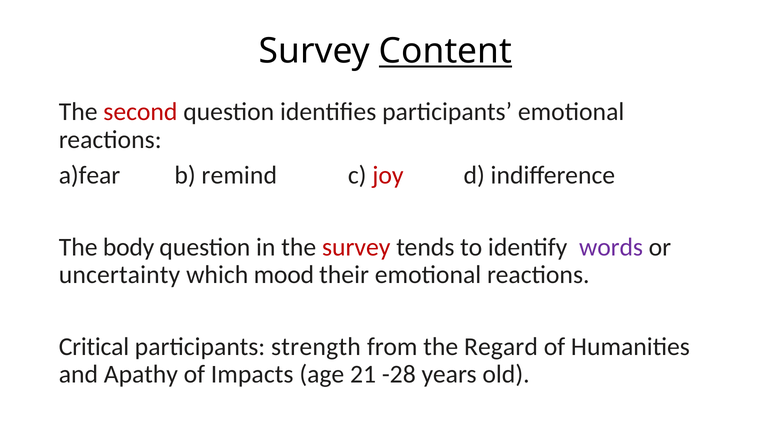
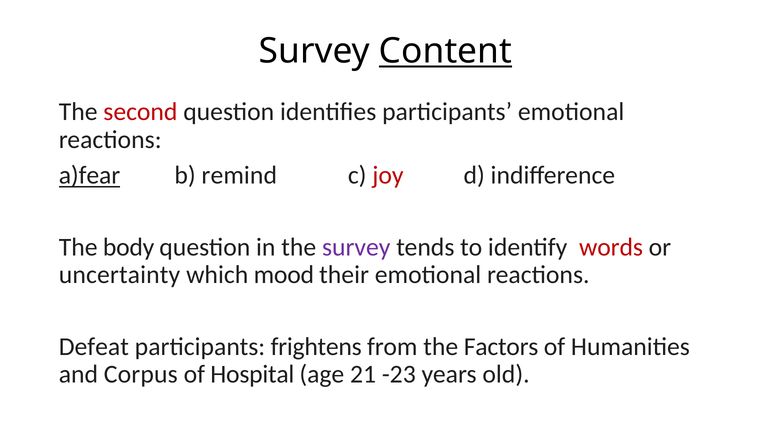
a)fear underline: none -> present
survey at (356, 247) colour: red -> purple
words colour: purple -> red
Critical: Critical -> Defeat
strength: strength -> frightens
Regard: Regard -> Factors
Apathy: Apathy -> Corpus
Impacts: Impacts -> Hospital
-28: -28 -> -23
